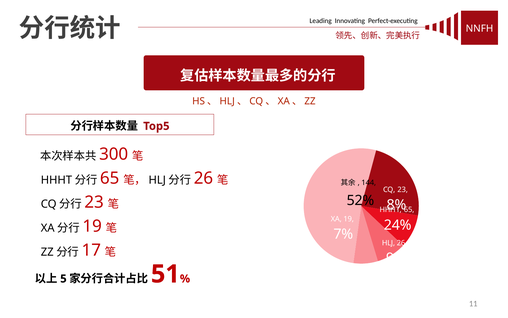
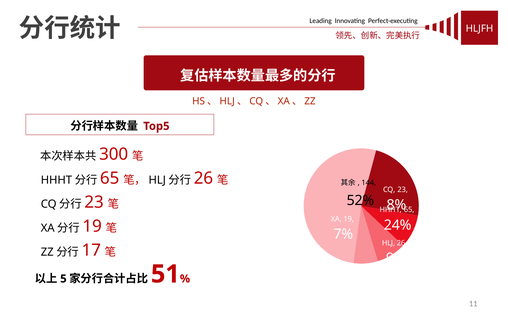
NNFH: NNFH -> HLJFH
